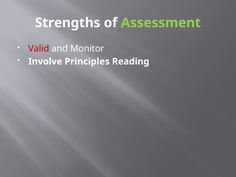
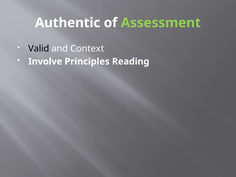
Strengths: Strengths -> Authentic
Valid colour: red -> black
Monitor: Monitor -> Context
